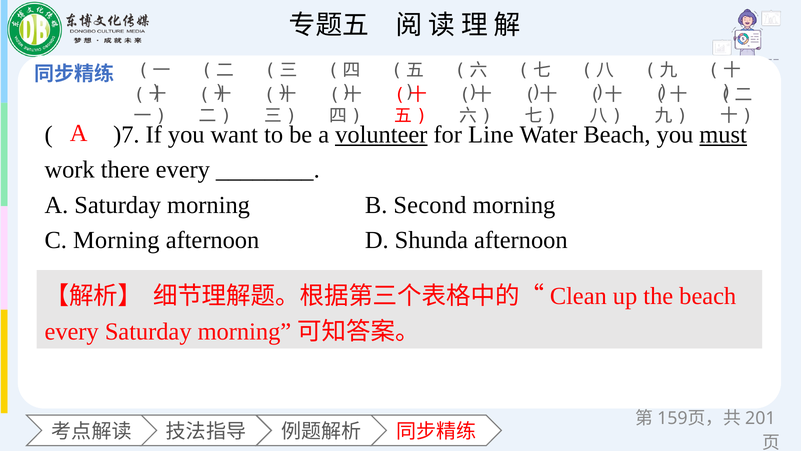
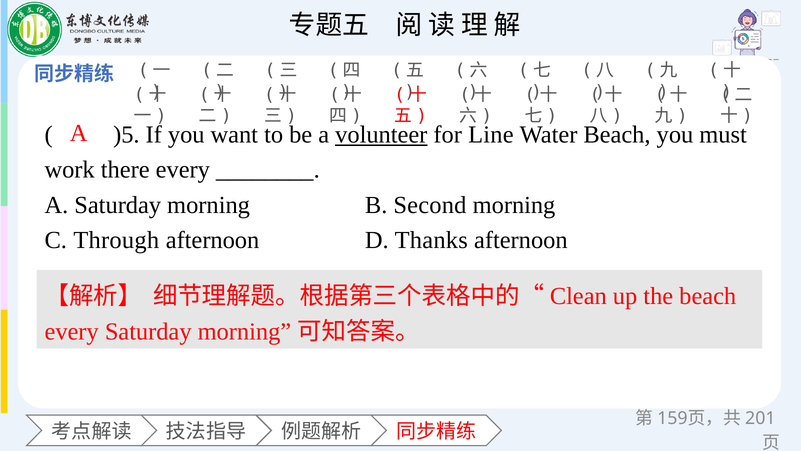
)7: )7 -> )5
must underline: present -> none
C Morning: Morning -> Through
Shunda: Shunda -> Thanks
